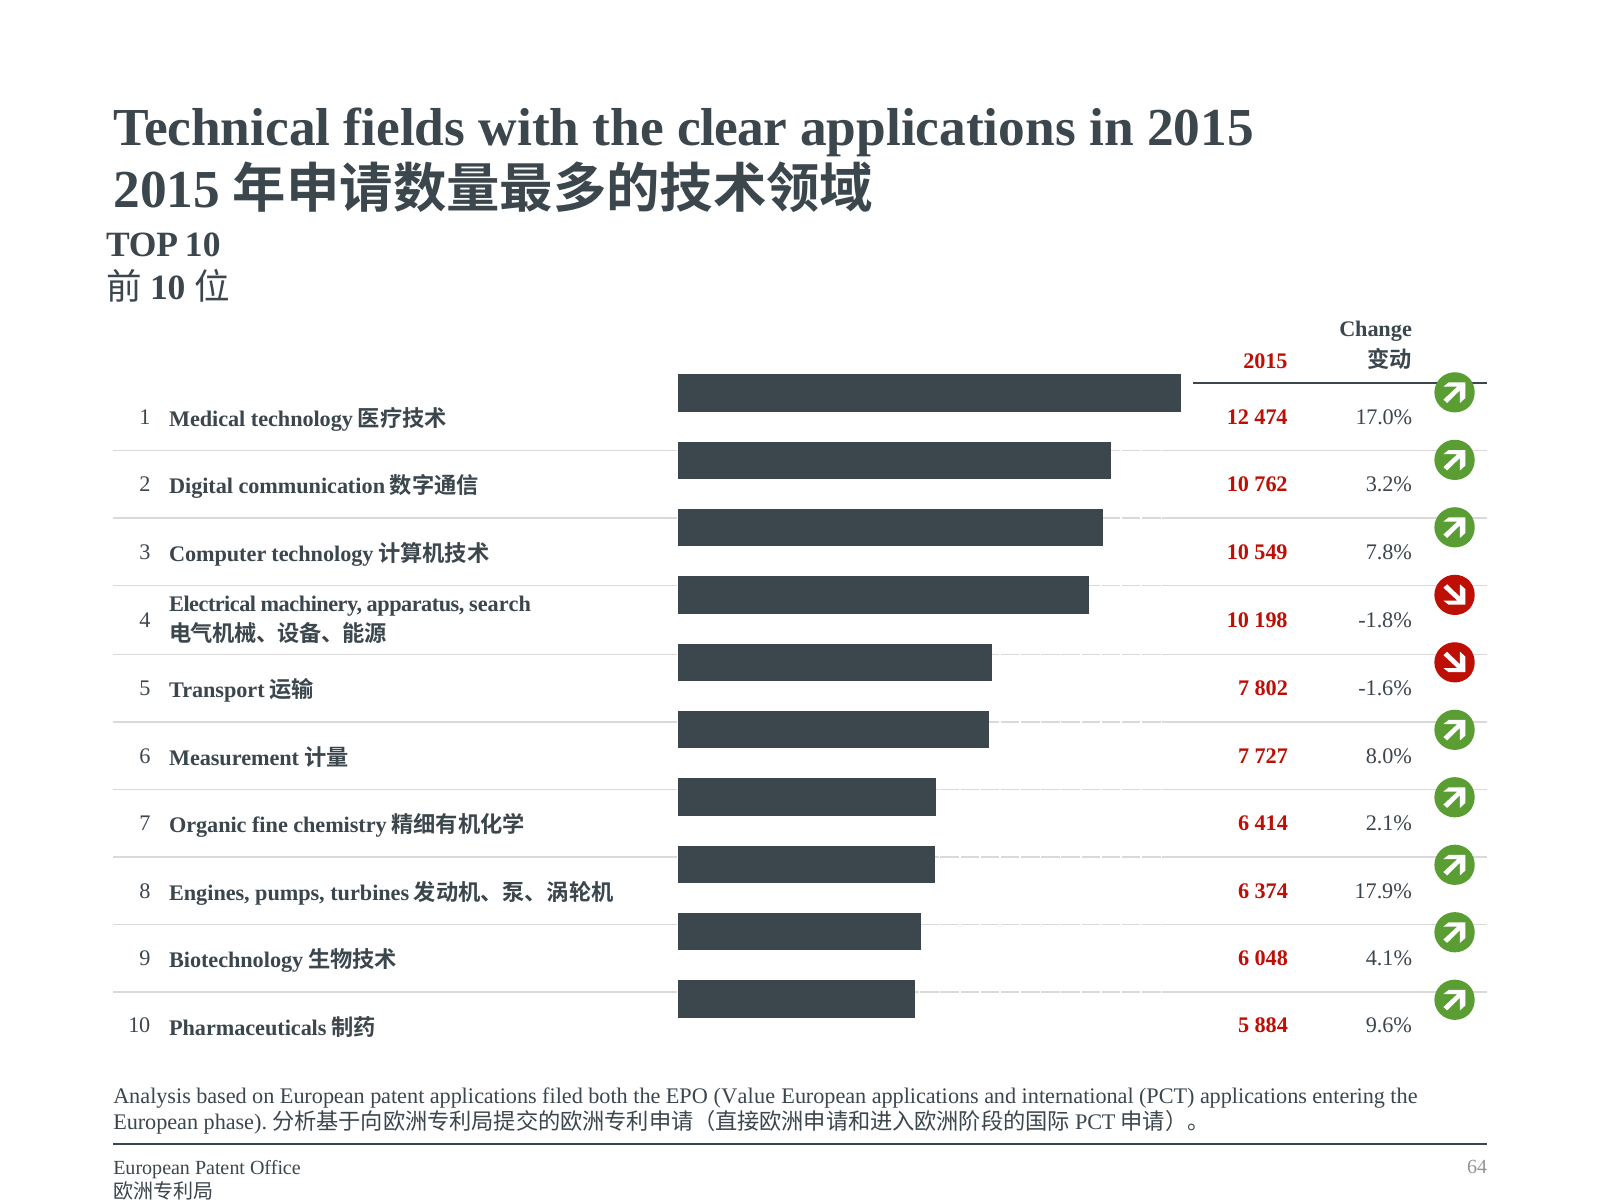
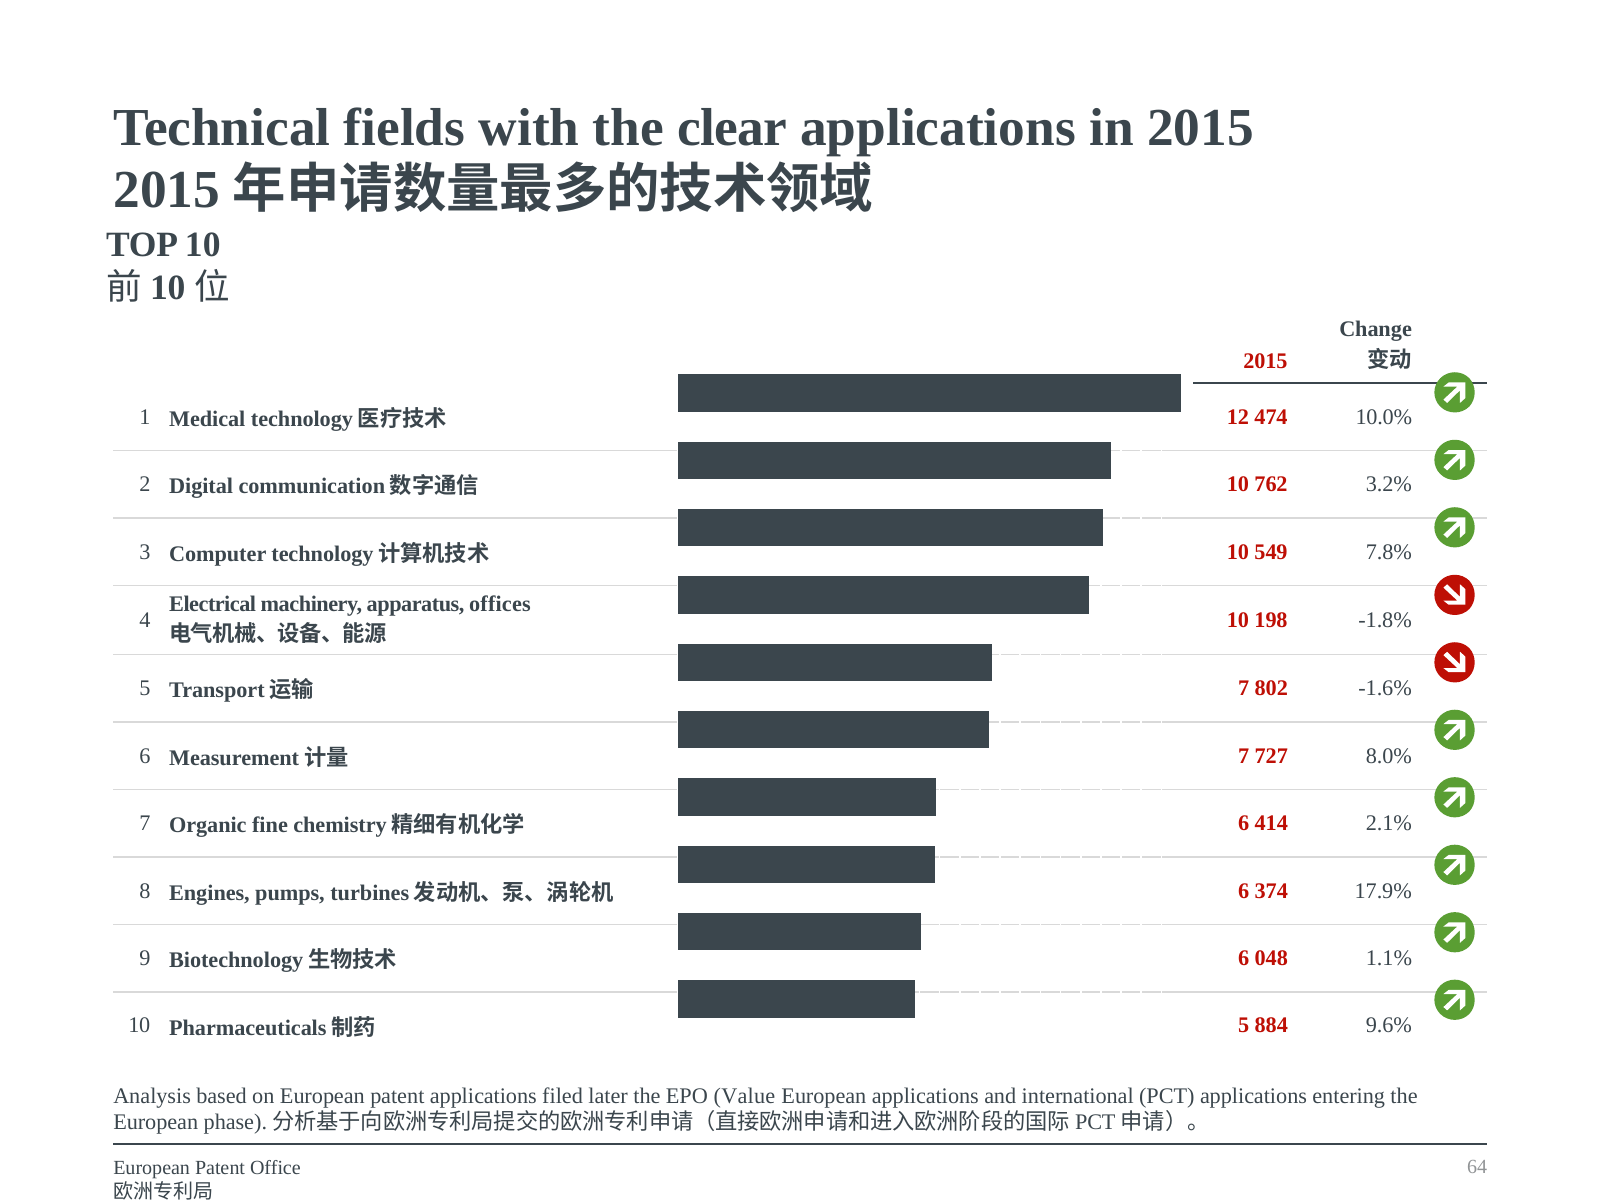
17.0%: 17.0% -> 10.0%
search: search -> offices
4.1%: 4.1% -> 1.1%
both: both -> later
